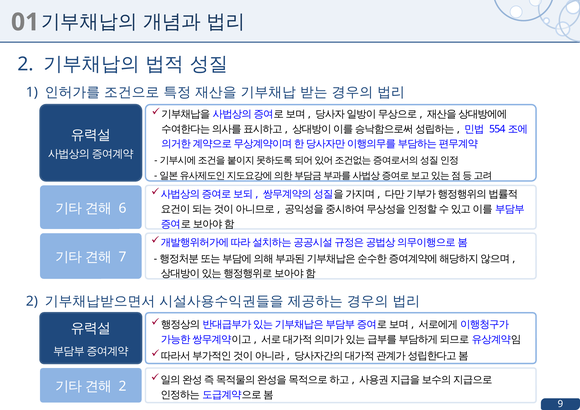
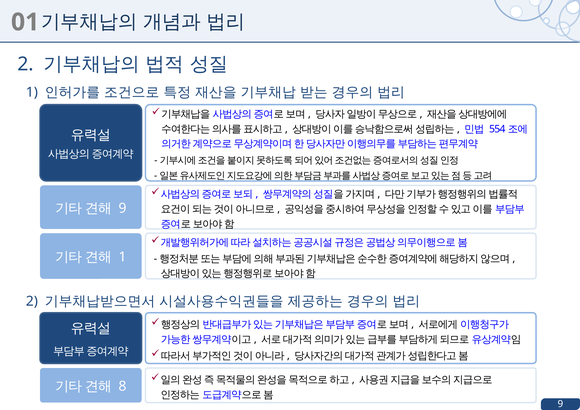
6 at (123, 208): 6 -> 9
7 at (123, 257): 7 -> 1
2 at (123, 386): 2 -> 8
